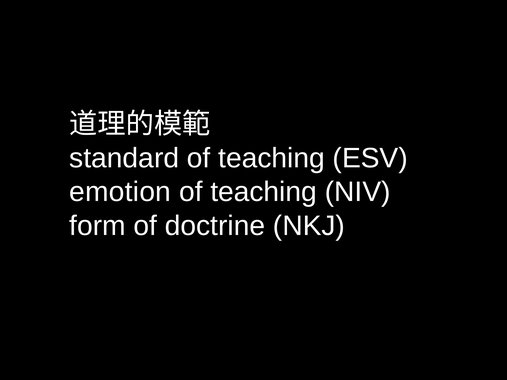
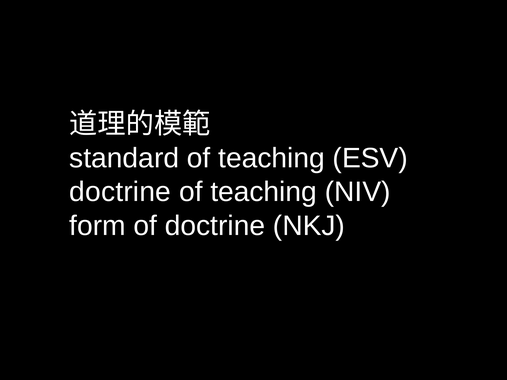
emotion at (120, 192): emotion -> doctrine
